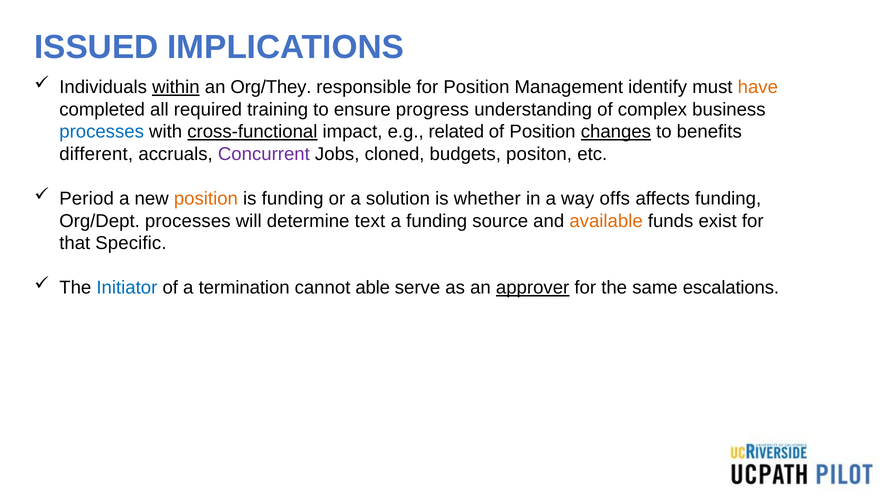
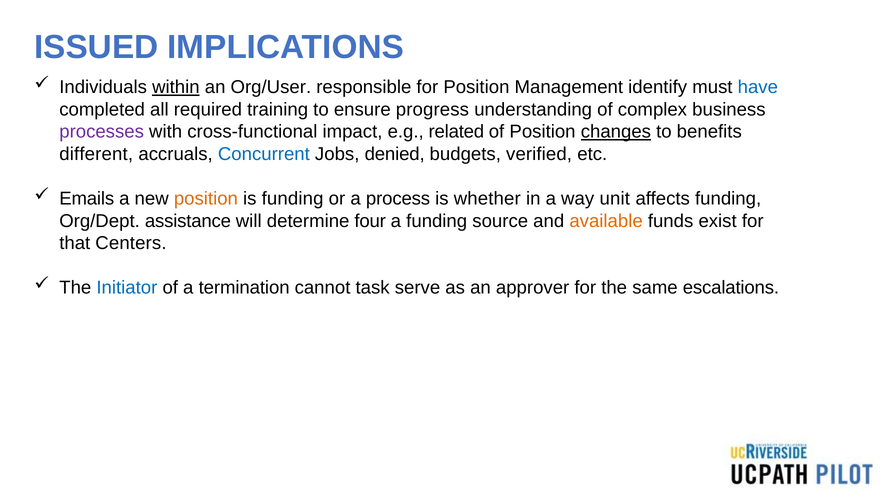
Org/They: Org/They -> Org/User
have colour: orange -> blue
processes at (102, 132) colour: blue -> purple
cross-functional underline: present -> none
Concurrent colour: purple -> blue
cloned: cloned -> denied
positon: positon -> verified
Period: Period -> Emails
solution: solution -> process
offs: offs -> unit
Org/Dept processes: processes -> assistance
text: text -> four
Specific: Specific -> Centers
able: able -> task
approver underline: present -> none
